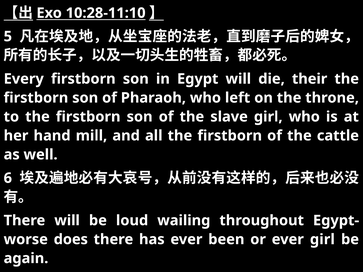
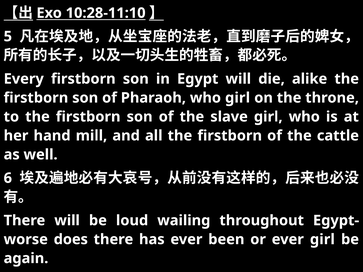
their: their -> alike
who left: left -> girl
